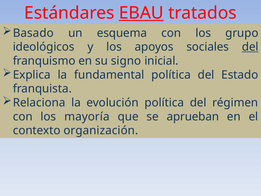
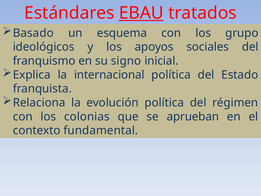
del at (250, 47) underline: present -> none
fundamental: fundamental -> internacional
mayoría: mayoría -> colonias
organización: organización -> fundamental
